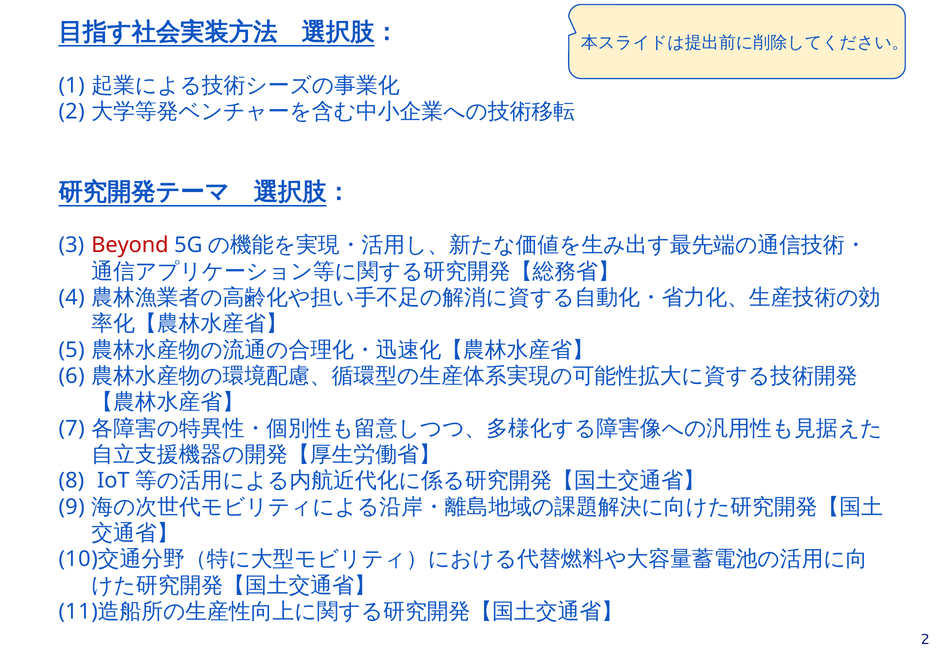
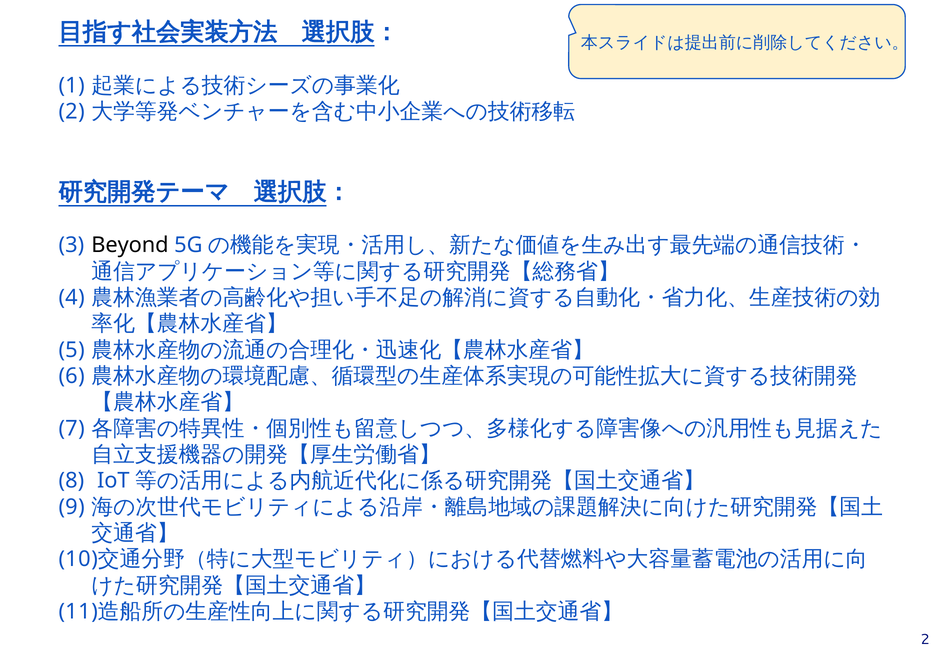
Beyond colour: red -> black
